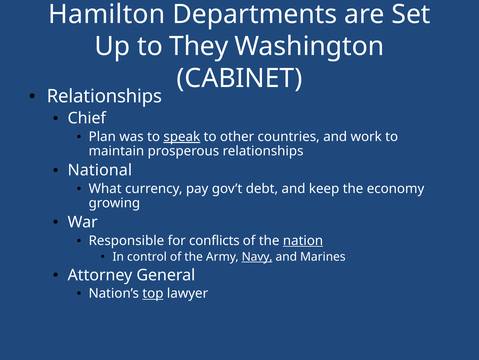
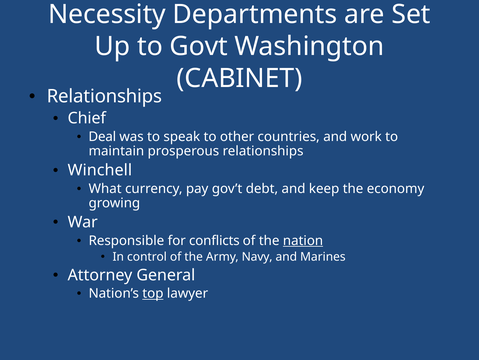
Hamilton: Hamilton -> Necessity
They: They -> Govt
Plan: Plan -> Deal
speak underline: present -> none
National: National -> Winchell
Navy underline: present -> none
